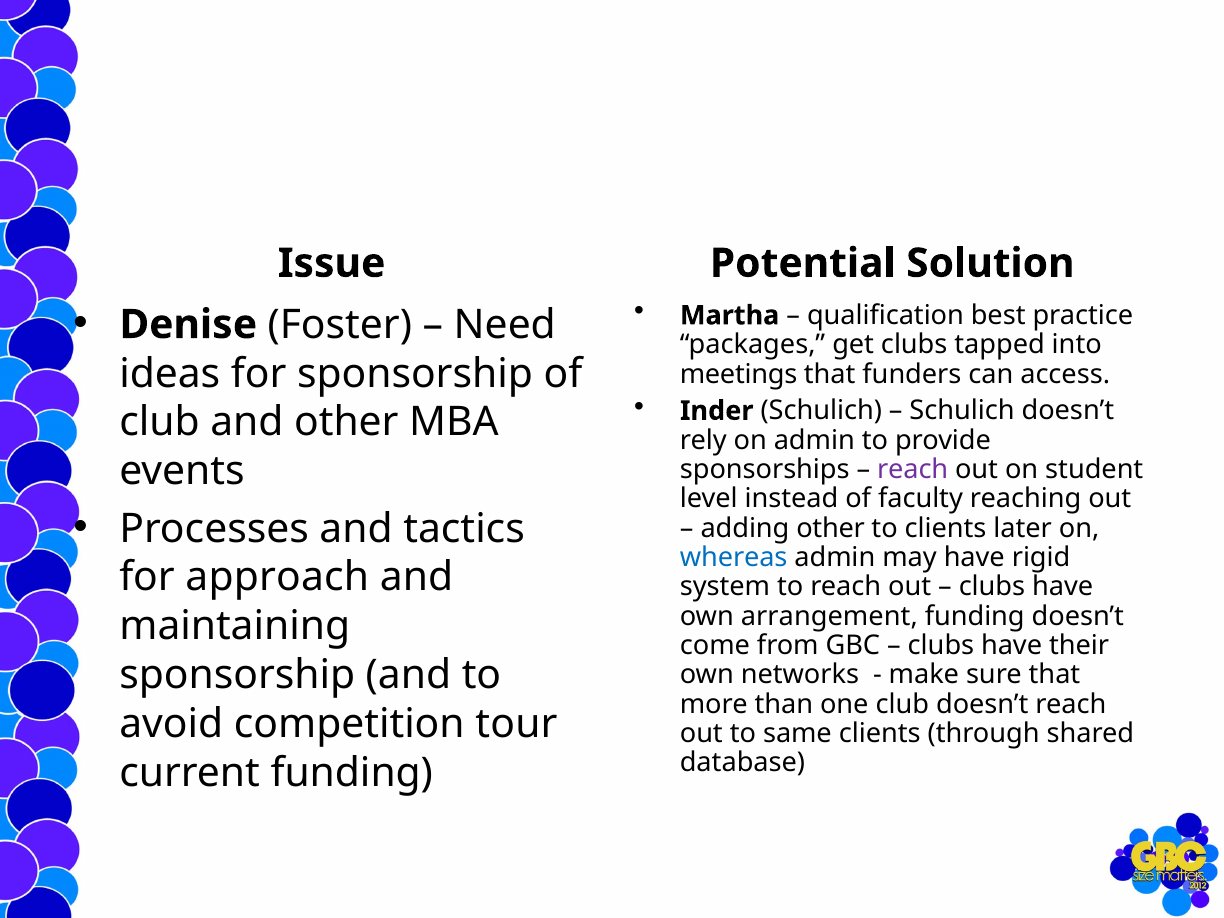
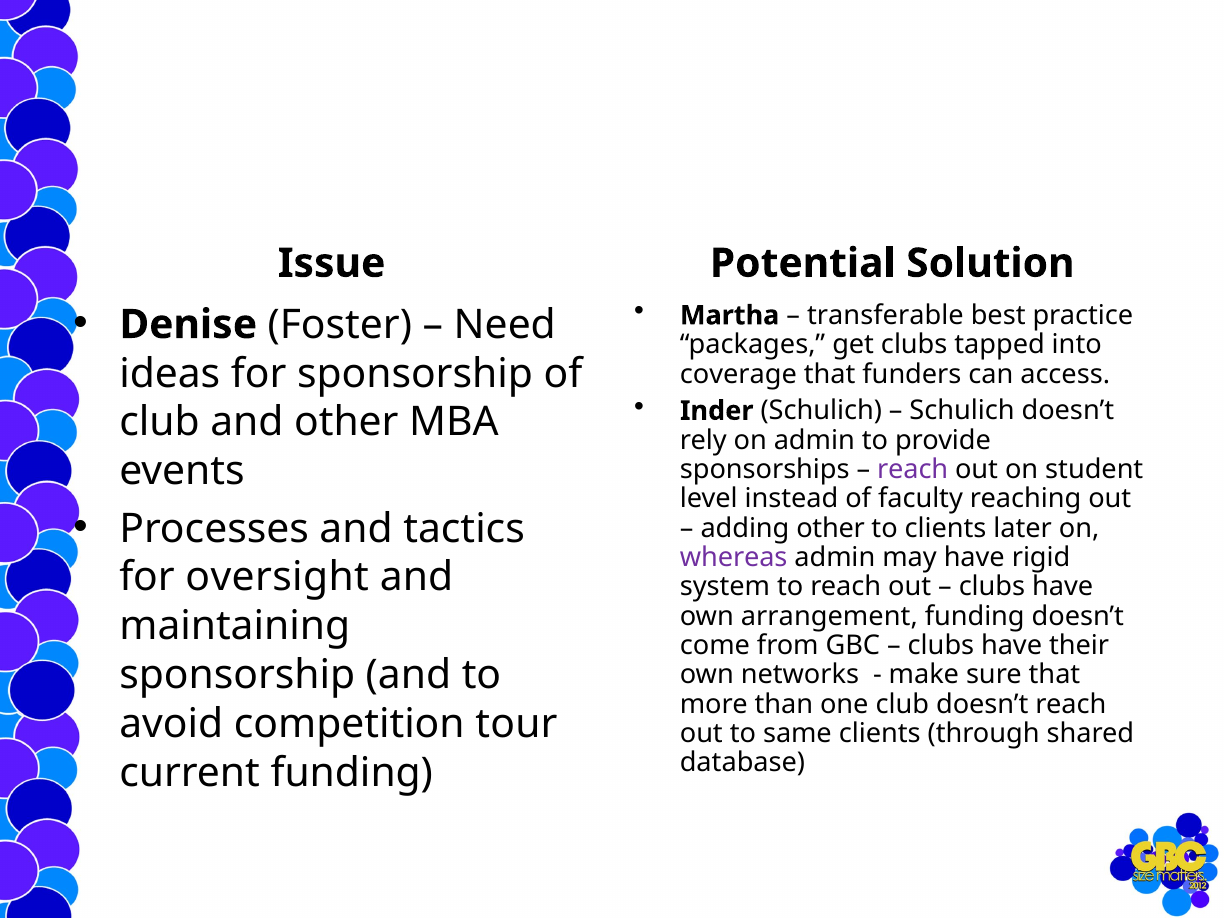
qualification: qualification -> transferable
meetings: meetings -> coverage
whereas colour: blue -> purple
approach: approach -> oversight
